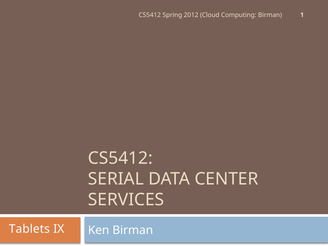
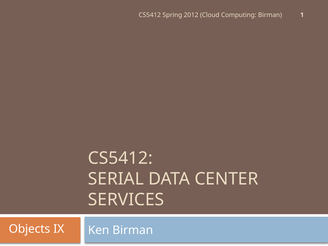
Tablets: Tablets -> Objects
